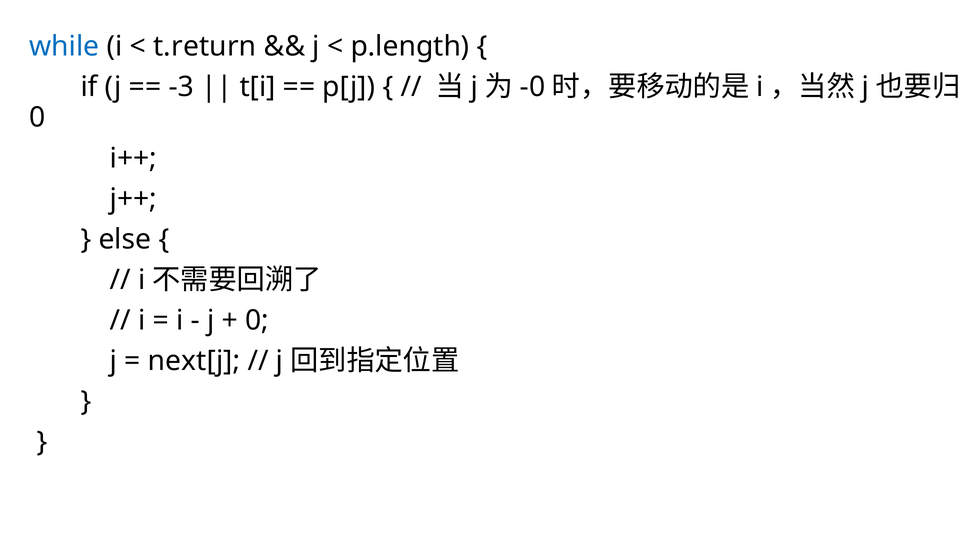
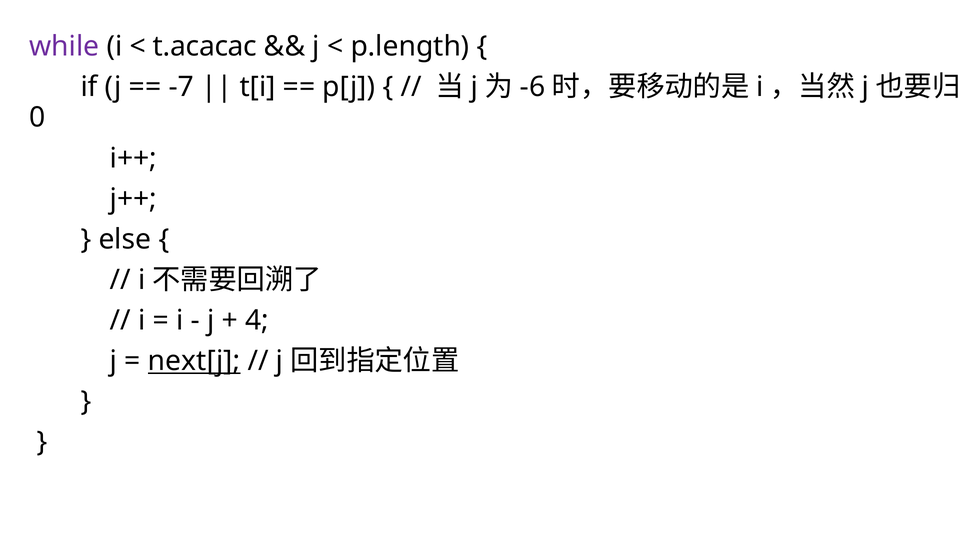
while colour: blue -> purple
t.return: t.return -> t.acacac
-3: -3 -> -7
-0: -0 -> -6
0 at (257, 320): 0 -> 4
next[j underline: none -> present
